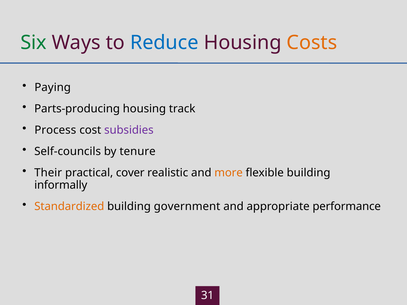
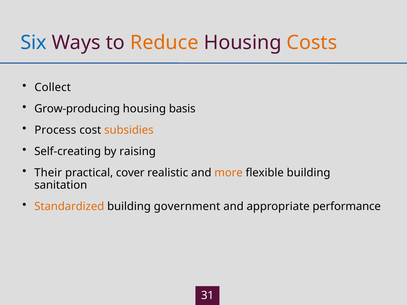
Six colour: green -> blue
Reduce colour: blue -> orange
Paying: Paying -> Collect
Parts-producing: Parts-producing -> Grow-producing
track: track -> basis
subsidies colour: purple -> orange
Self-councils: Self-councils -> Self-creating
tenure: tenure -> raising
informally: informally -> sanitation
